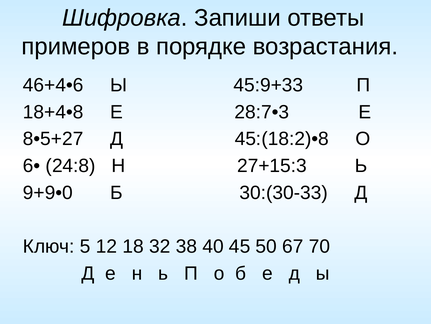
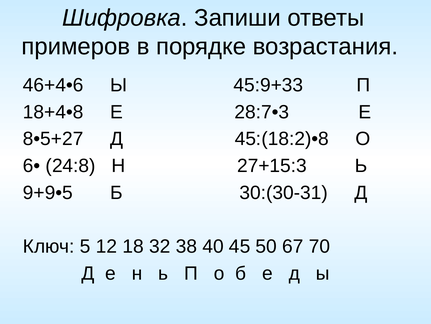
9+9•0: 9+9•0 -> 9+9•5
30:(30-33: 30:(30-33 -> 30:(30-31
